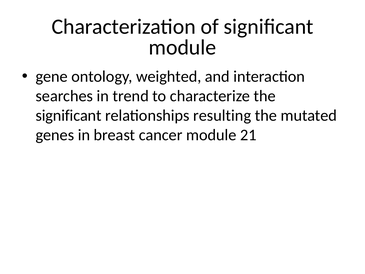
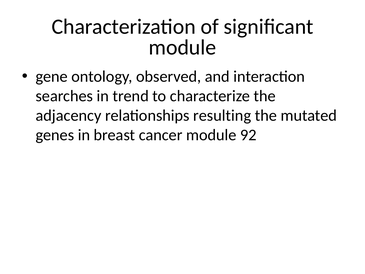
weighted: weighted -> observed
significant at (69, 116): significant -> adjacency
21: 21 -> 92
